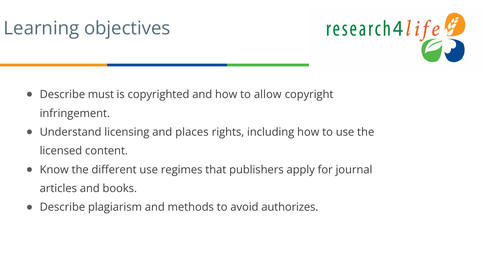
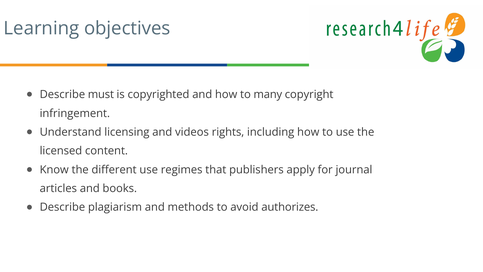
allow: allow -> many
places: places -> videos
